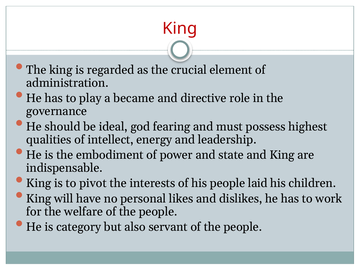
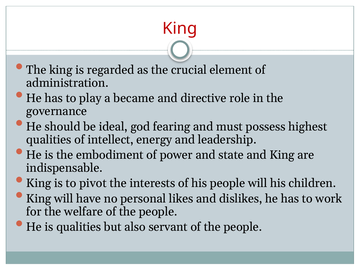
people laid: laid -> will
is category: category -> qualities
